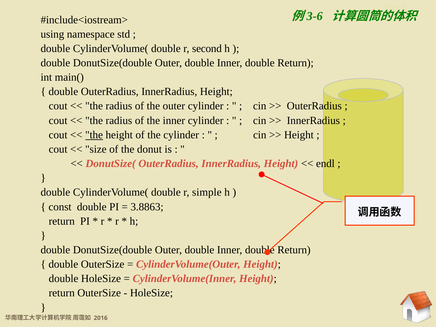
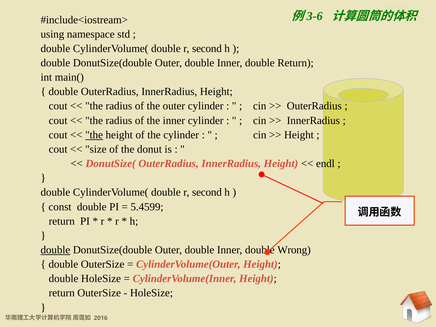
simple at (207, 192): simple -> second
3.8863: 3.8863 -> 5.4599
double at (55, 250) underline: none -> present
Return at (294, 250): Return -> Wrong
